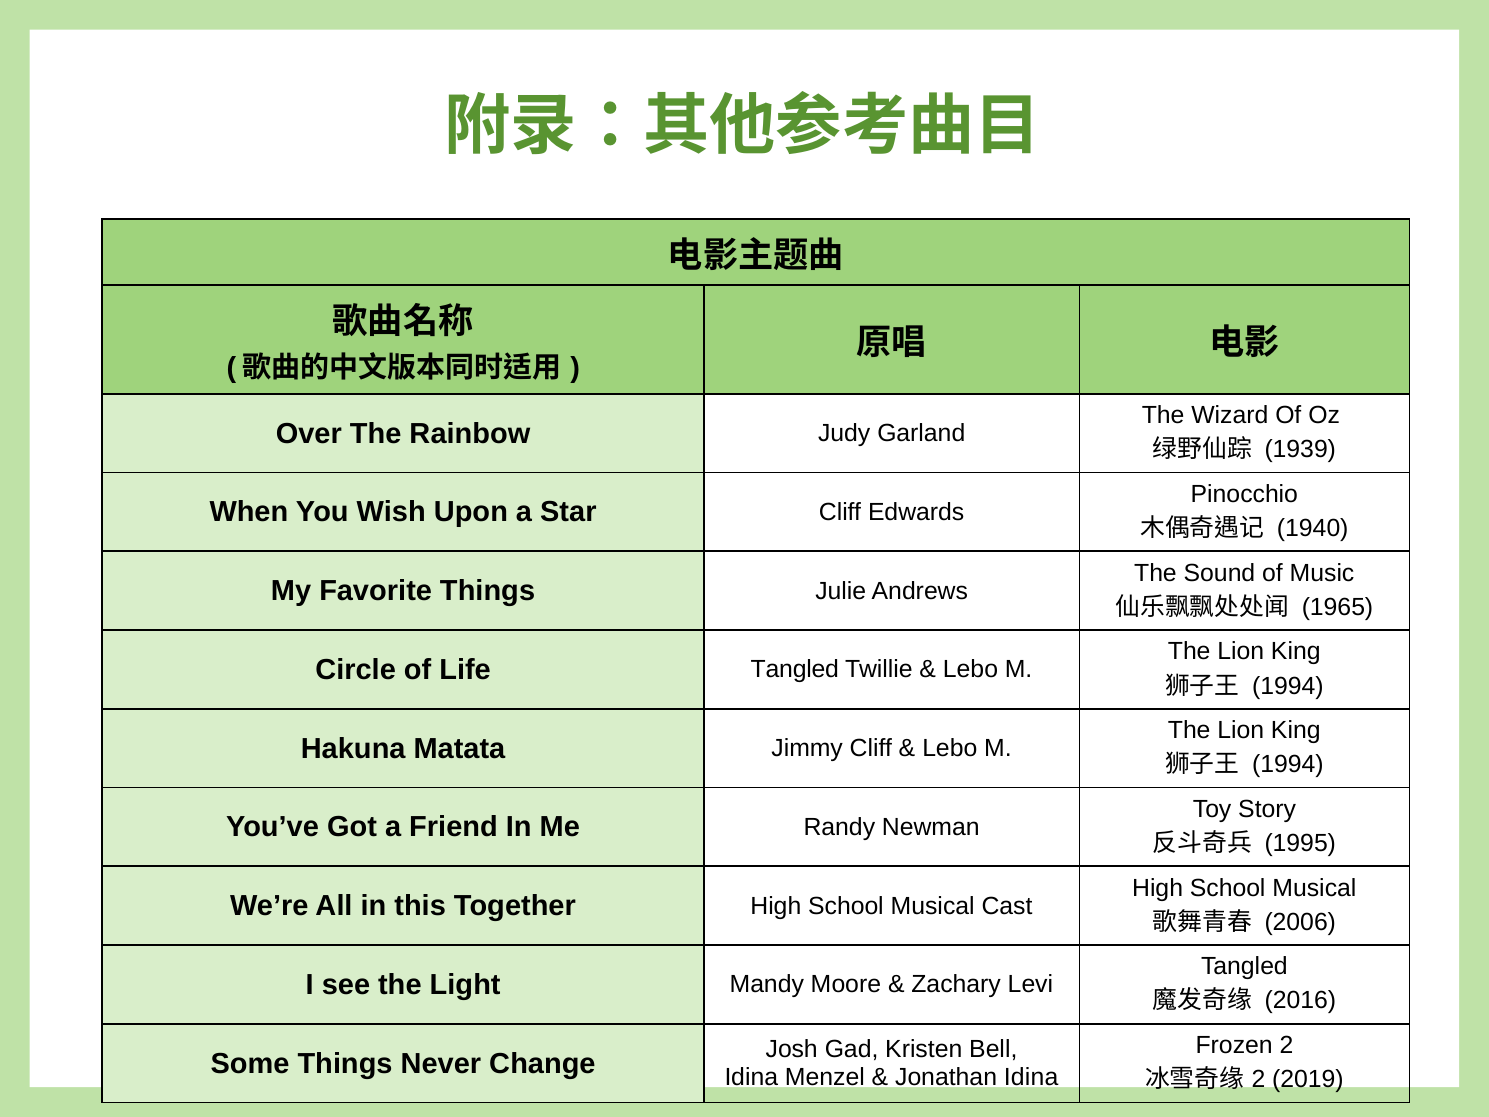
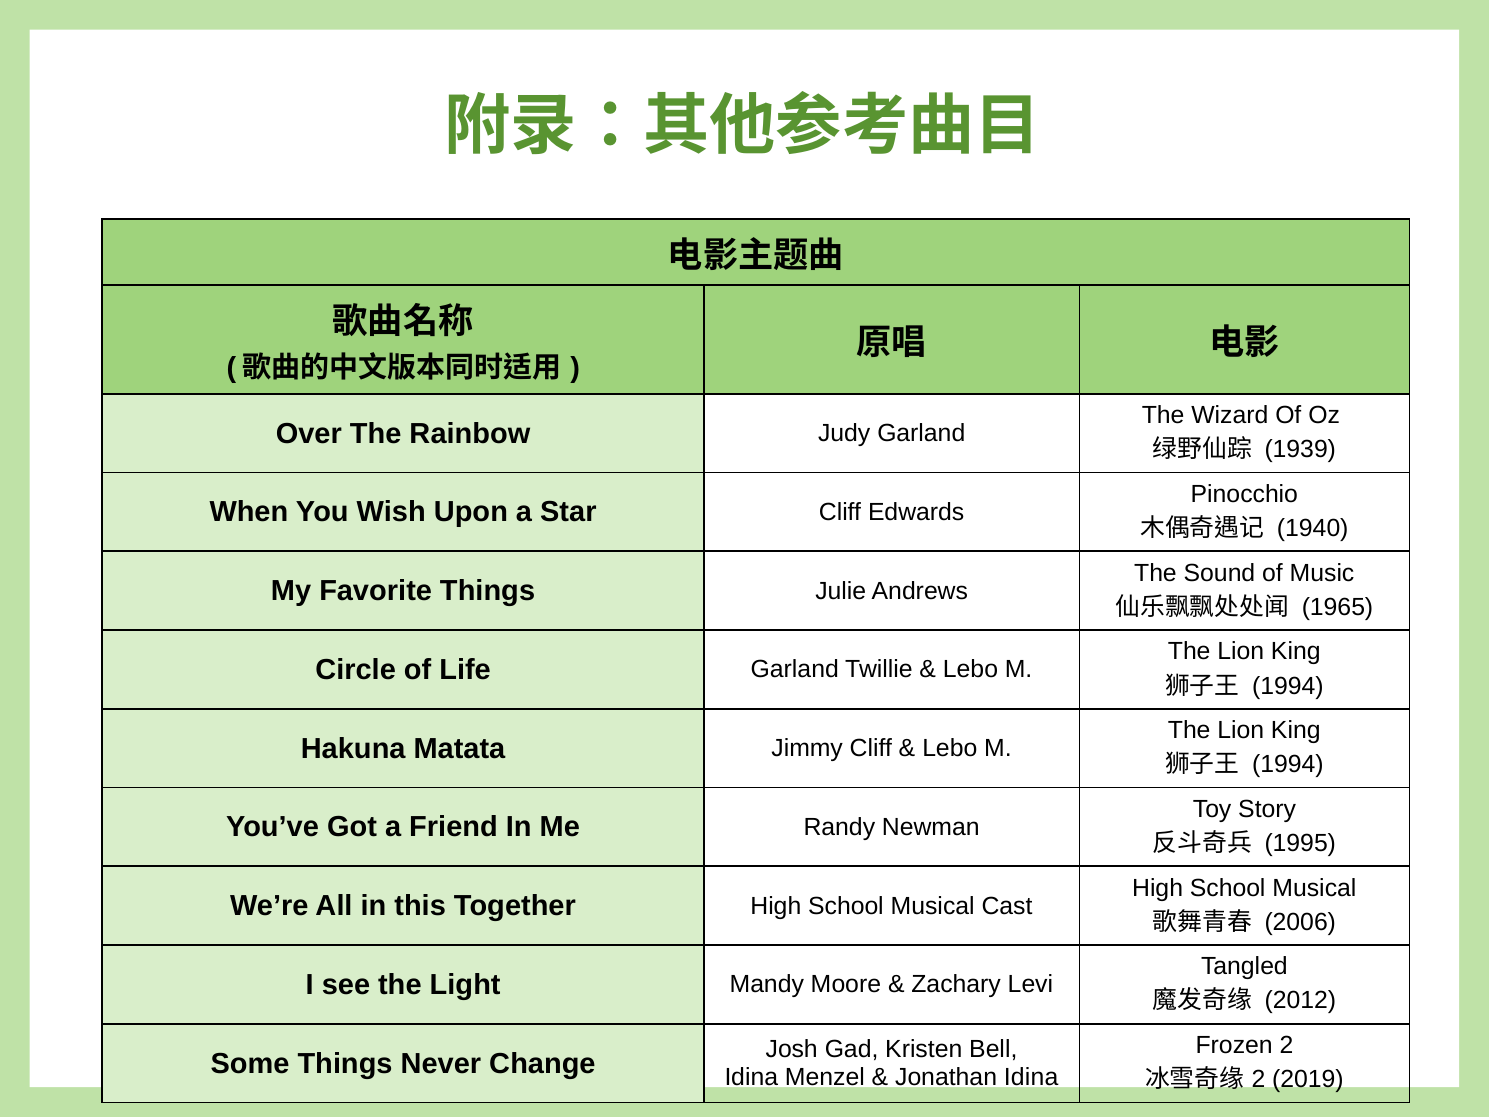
Life Tangled: Tangled -> Garland
2016: 2016 -> 2012
